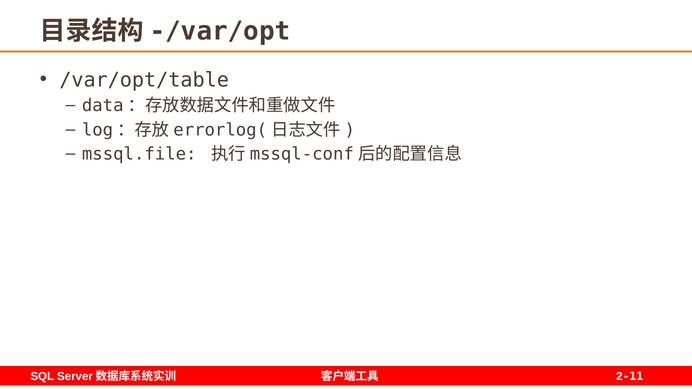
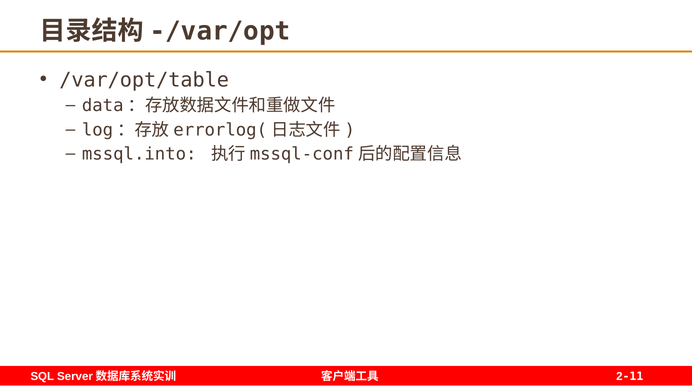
mssql.file: mssql.file -> mssql.into
